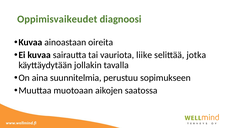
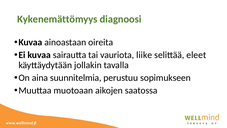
Oppimisvaikeudet: Oppimisvaikeudet -> Kykenemättömyys
jotka: jotka -> eleet
